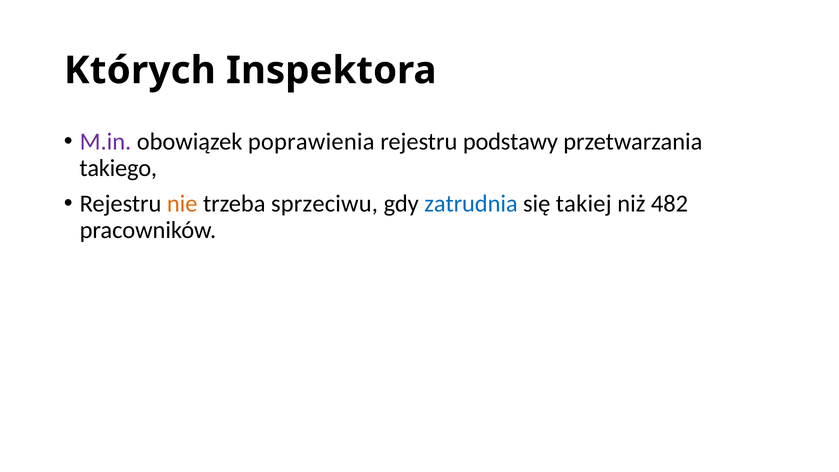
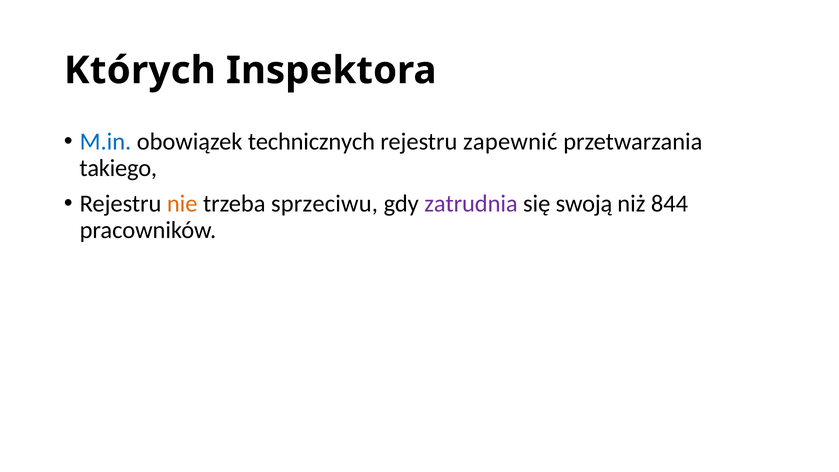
M.in colour: purple -> blue
poprawienia: poprawienia -> technicznych
podstawy: podstawy -> zapewnić
zatrudnia colour: blue -> purple
takiej: takiej -> swoją
482: 482 -> 844
